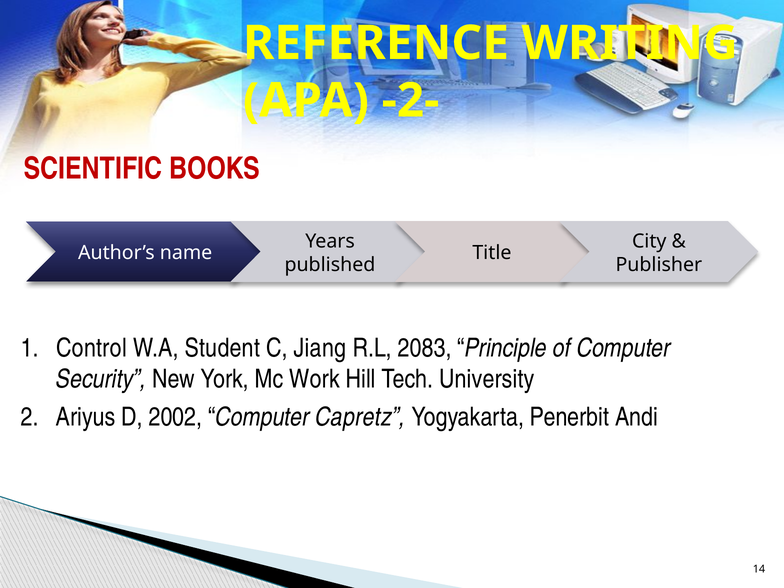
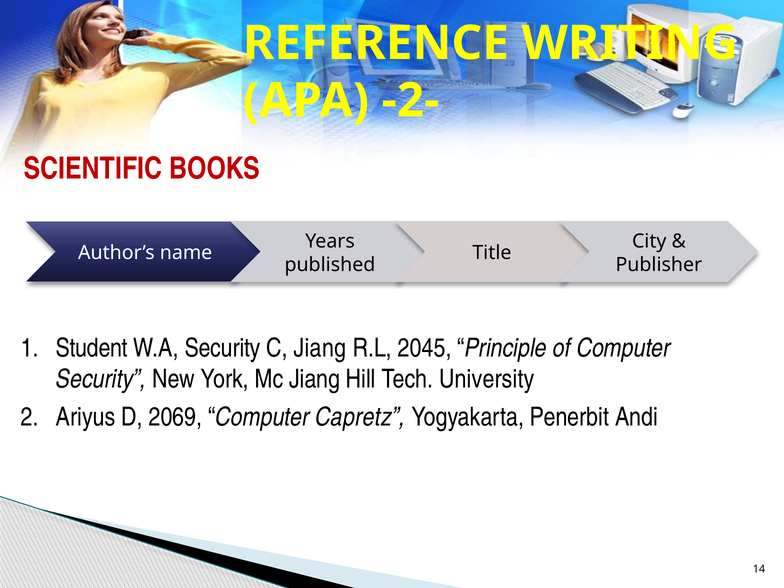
Control: Control -> Student
W.A Student: Student -> Security
2083: 2083 -> 2045
Mc Work: Work -> Jiang
2002: 2002 -> 2069
